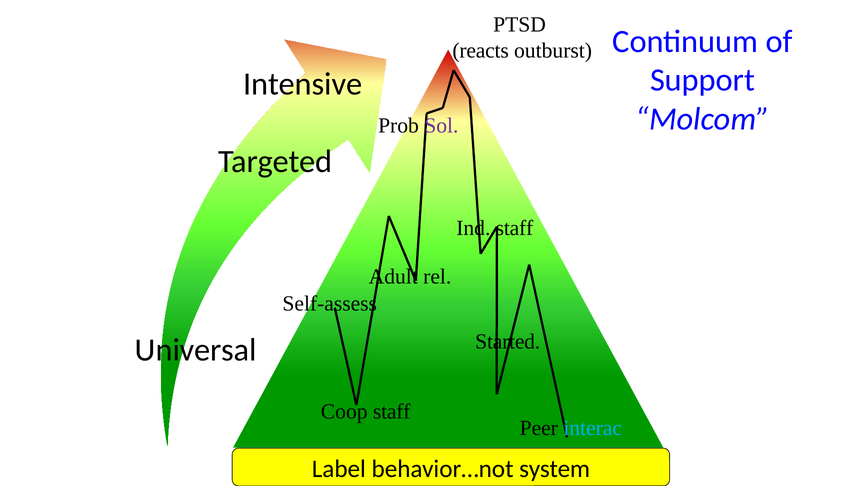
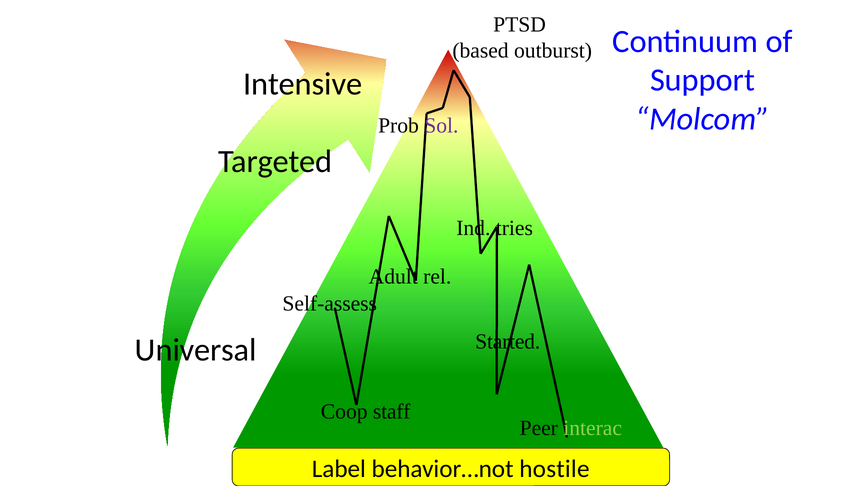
reacts: reacts -> based
Ind staff: staff -> tries
interac colour: light blue -> light green
system: system -> hostile
